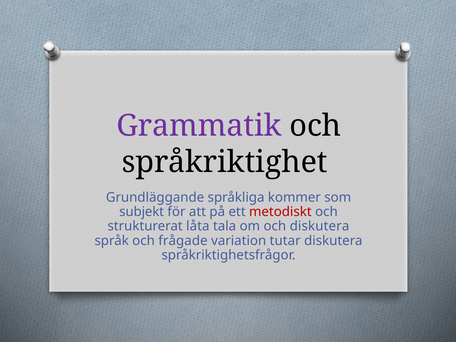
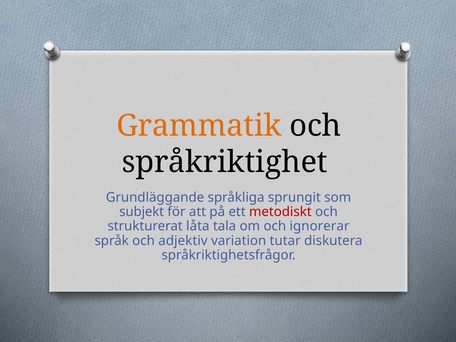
Grammatik colour: purple -> orange
kommer: kommer -> sprungit
och diskutera: diskutera -> ignorerar
frågade: frågade -> adjektiv
